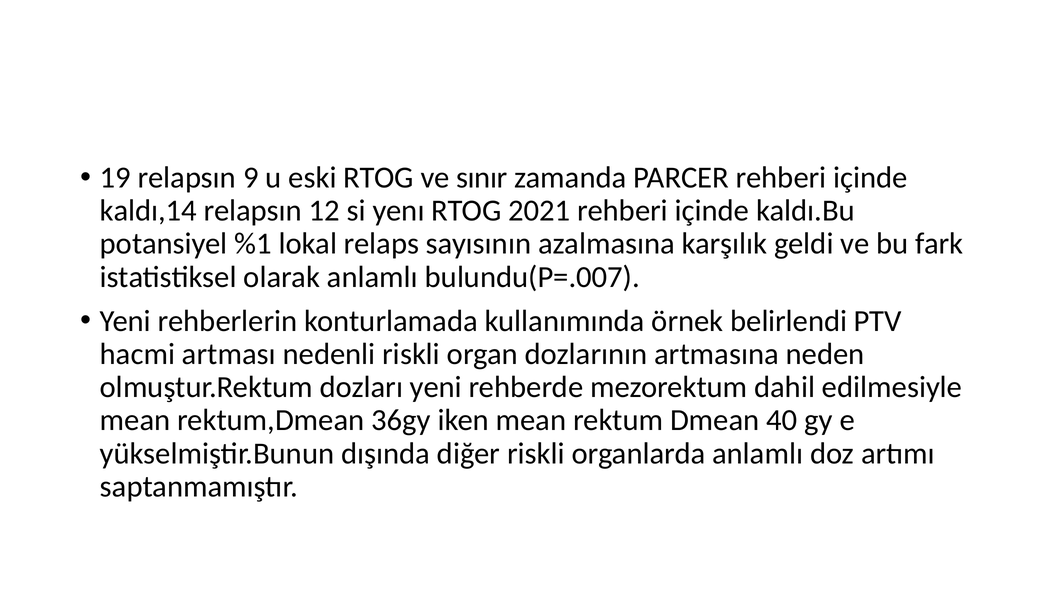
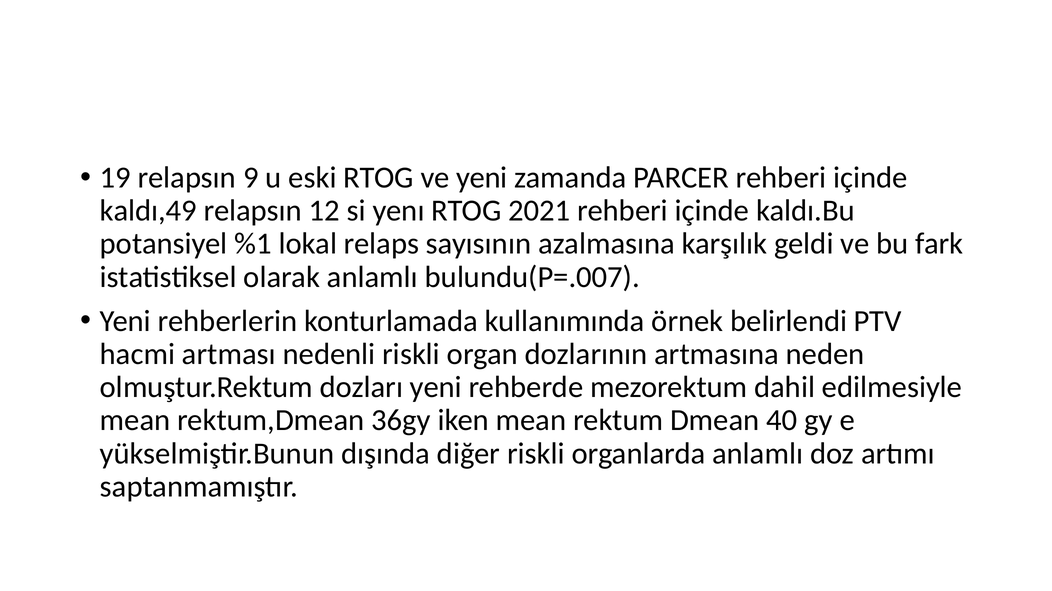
ve sınır: sınır -> yeni
kaldı,14: kaldı,14 -> kaldı,49
